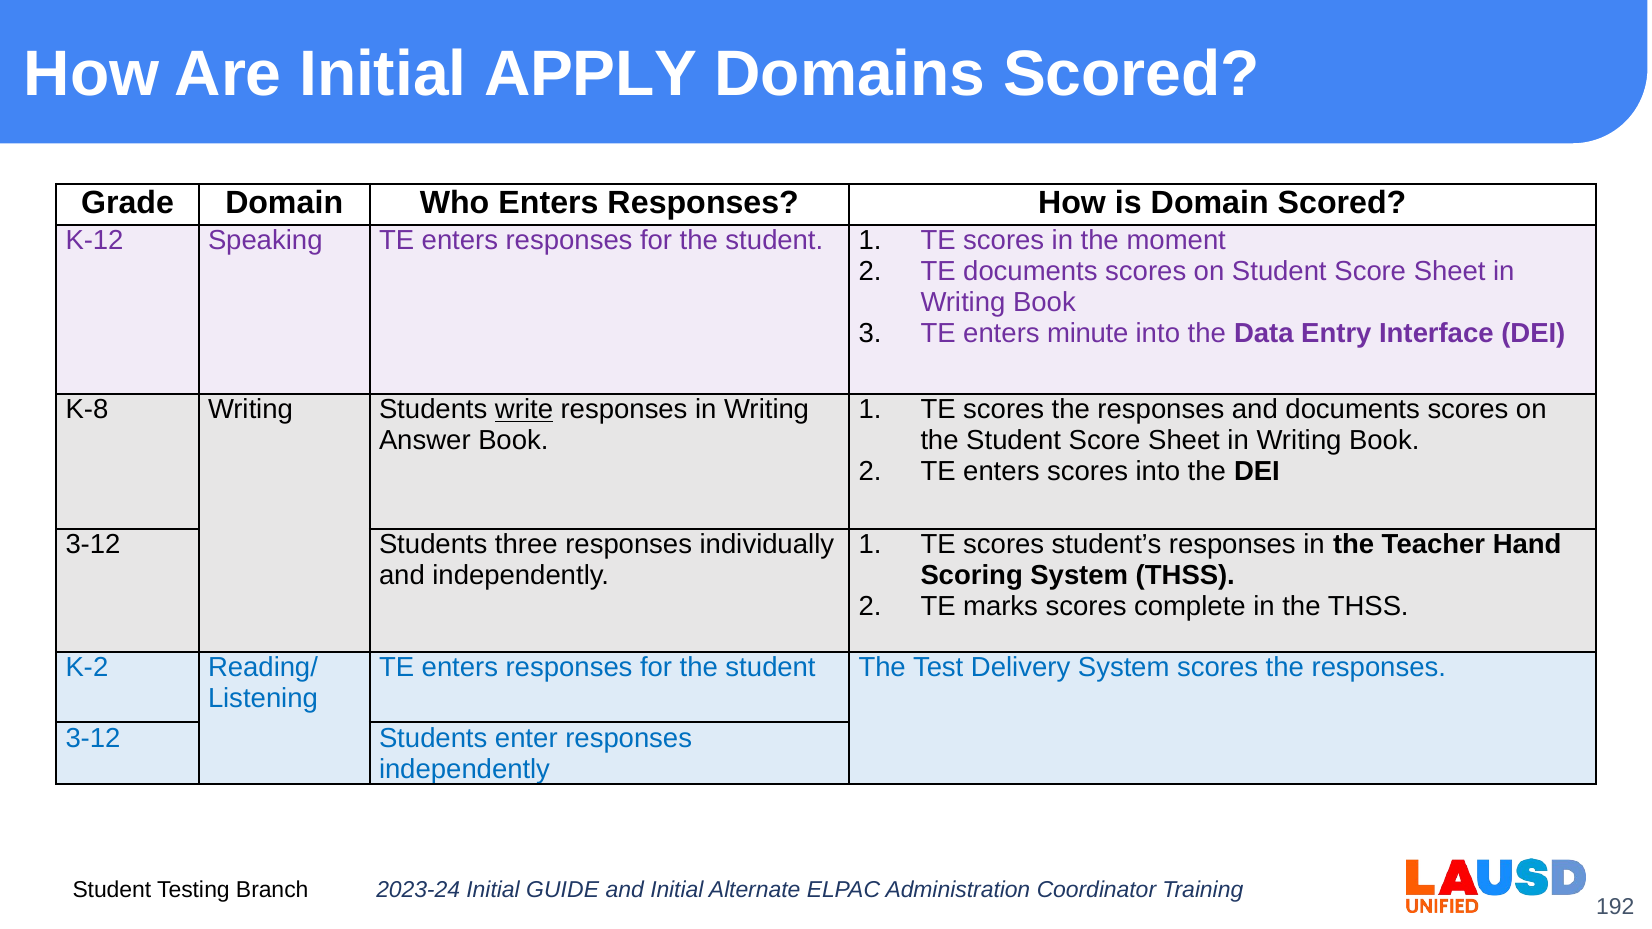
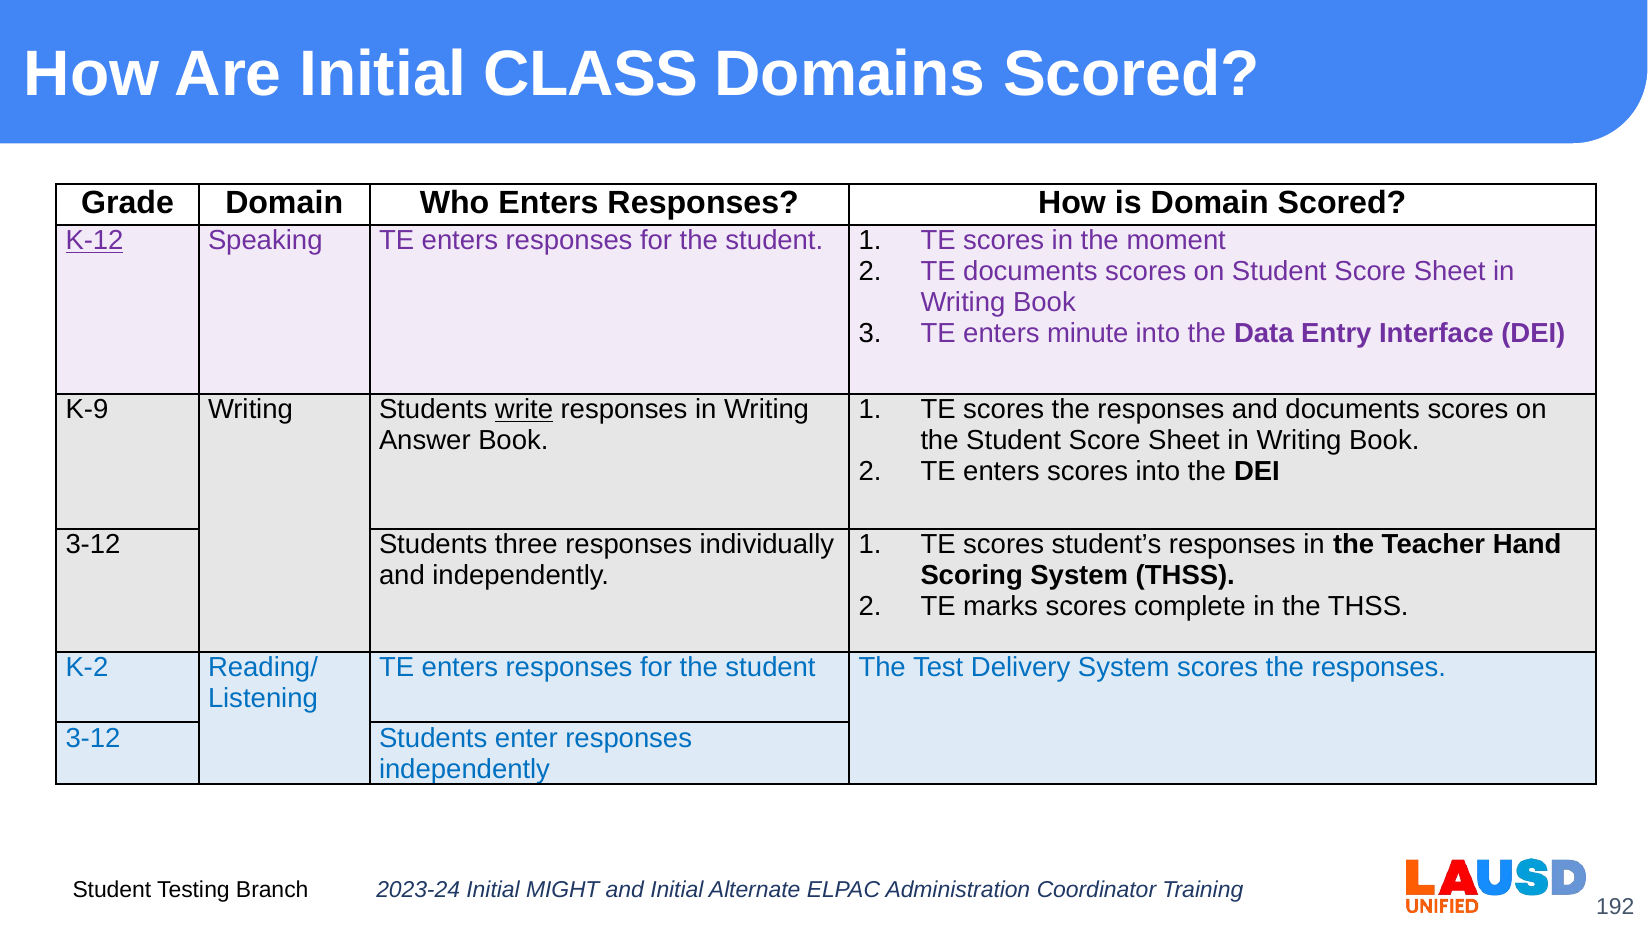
APPLY: APPLY -> CLASS
K-12 underline: none -> present
K-8: K-8 -> K-9
GUIDE: GUIDE -> MIGHT
